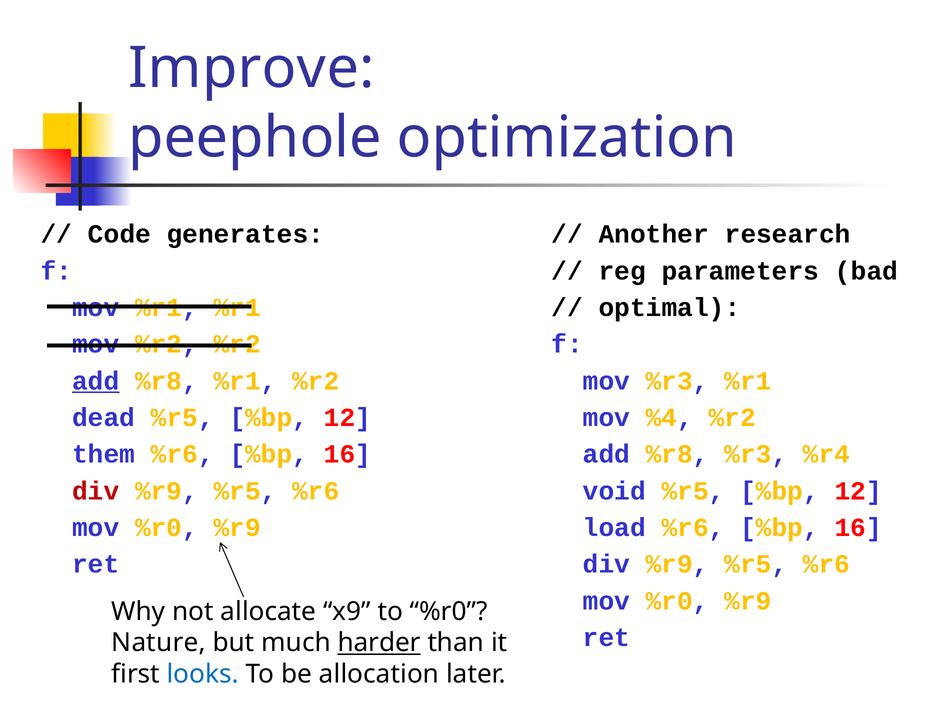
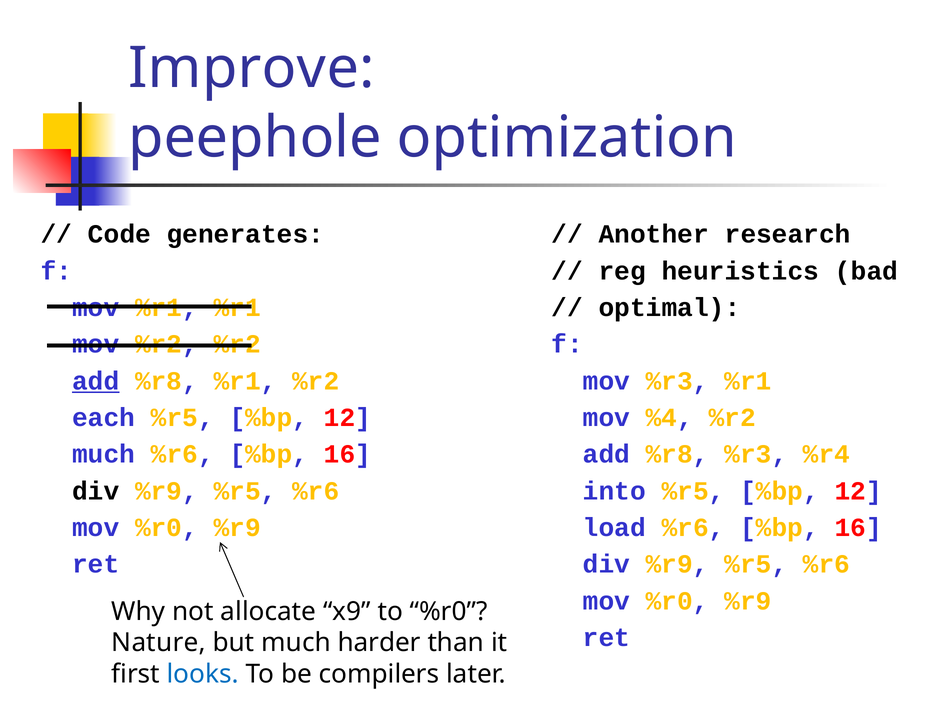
parameters: parameters -> heuristics
dead: dead -> each
them at (104, 454): them -> much
div at (96, 491) colour: red -> black
void: void -> into
harder underline: present -> none
allocation: allocation -> compilers
